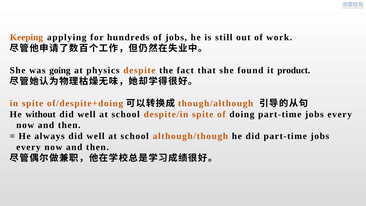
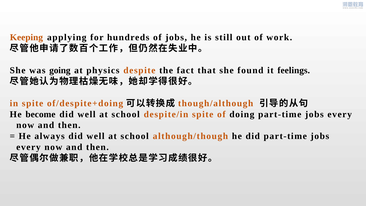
product: product -> feelings
without: without -> become
